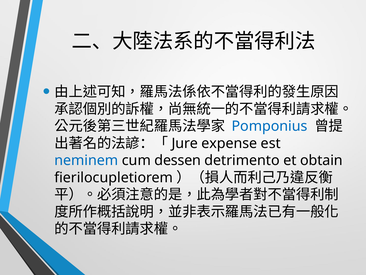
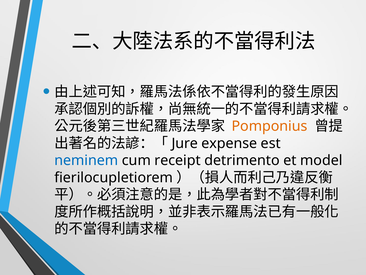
Pomponius colour: blue -> orange
dessen: dessen -> receipt
obtain: obtain -> model
